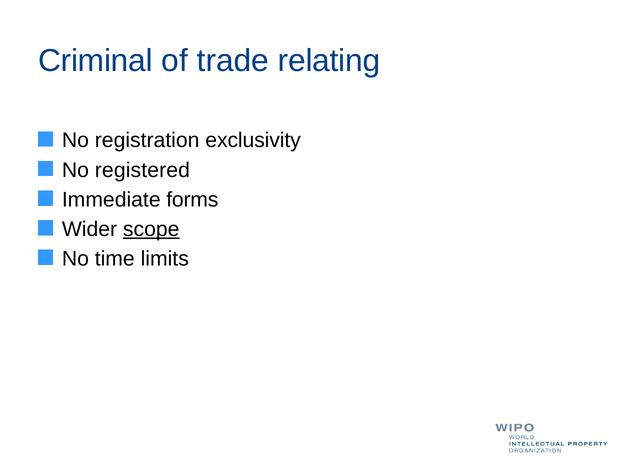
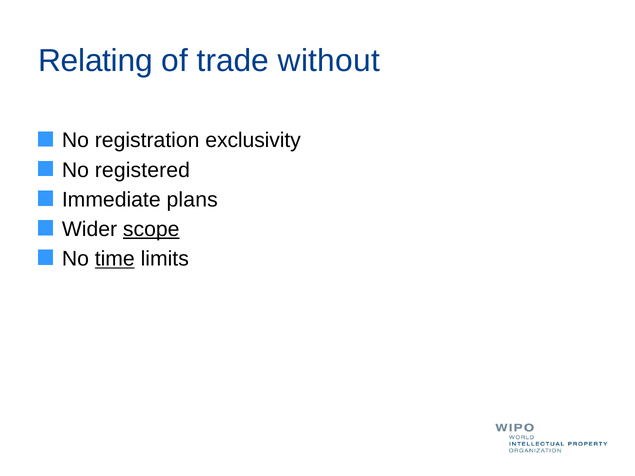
Criminal: Criminal -> Relating
relating: relating -> without
forms: forms -> plans
time underline: none -> present
